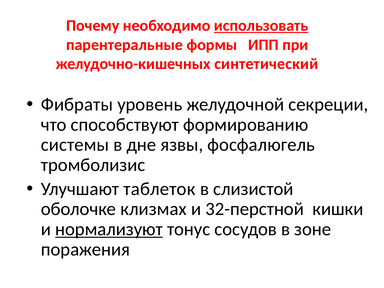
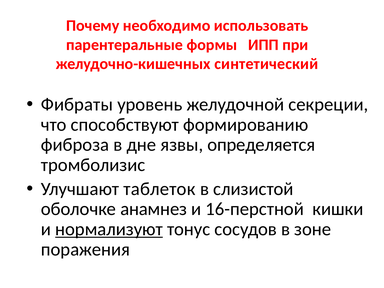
использовать underline: present -> none
системы: системы -> фиброза
фосфалюгель: фосфалюгель -> определяется
клизмах: клизмах -> анамнез
32-перстной: 32-перстной -> 16-перстной
